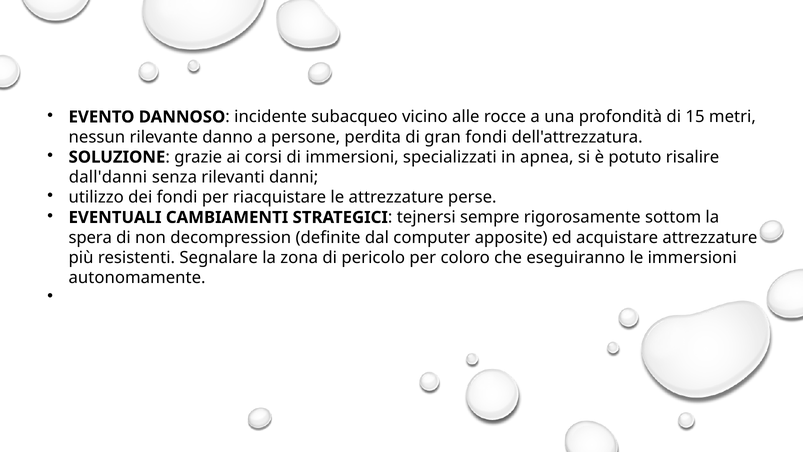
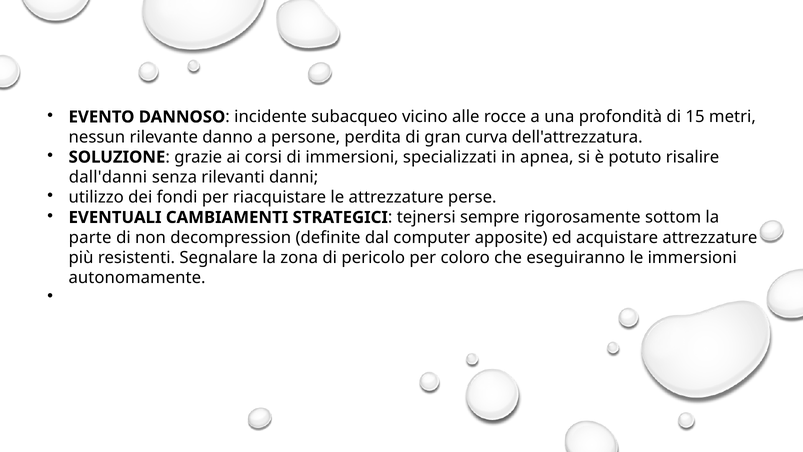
gran fondi: fondi -> curva
spera: spera -> parte
